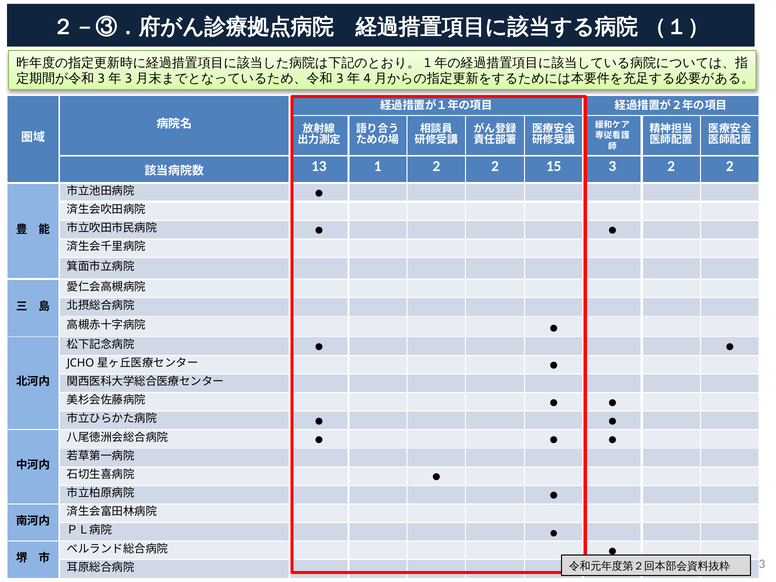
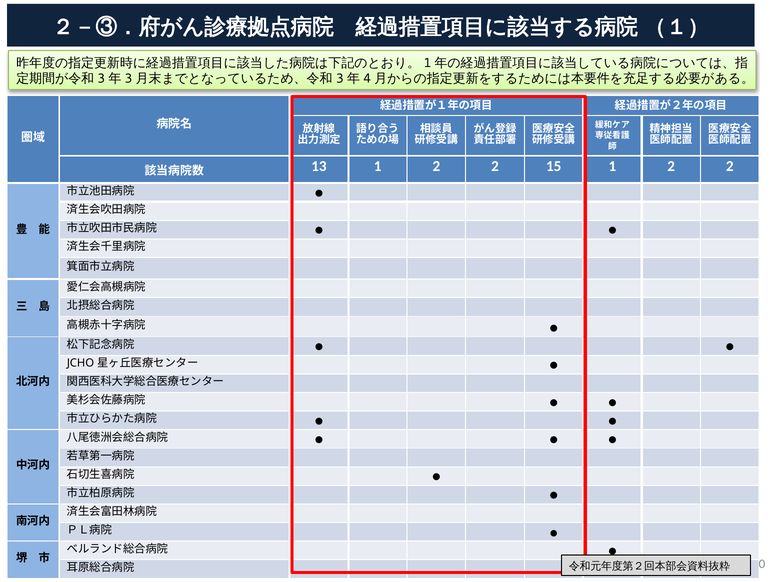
15 3: 3 -> 1
3 at (762, 564): 3 -> 0
